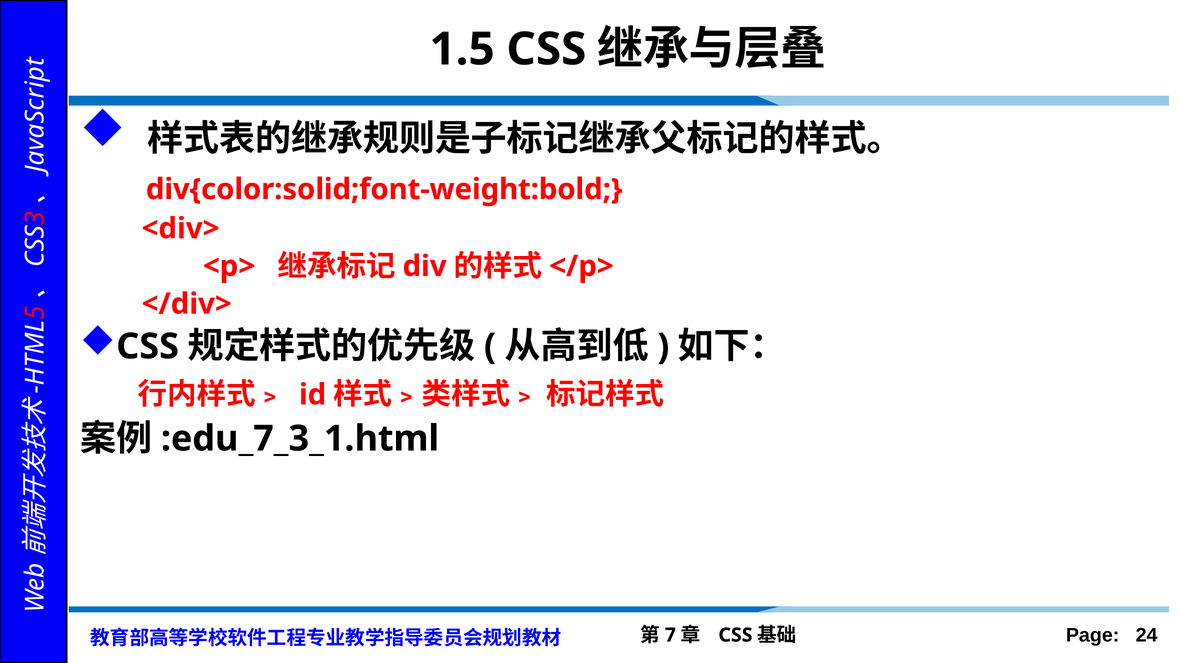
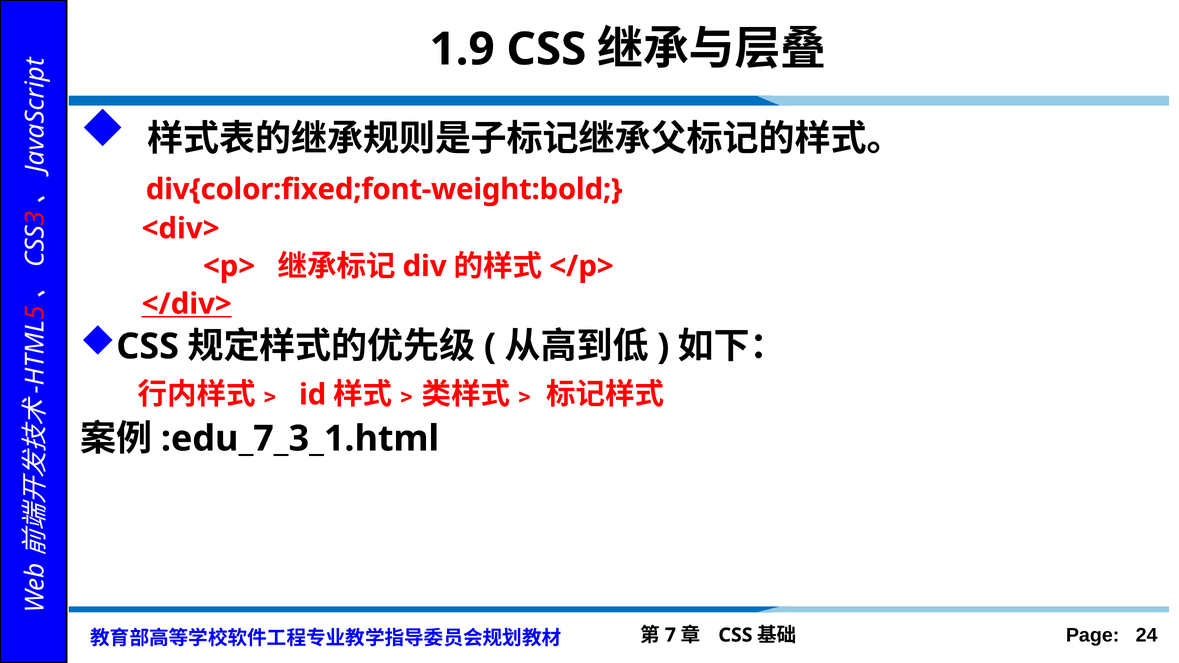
1.5: 1.5 -> 1.9
div{color:solid;font-weight:bold: div{color:solid;font-weight:bold -> div{color:fixed;font-weight:bold
</div> underline: none -> present
